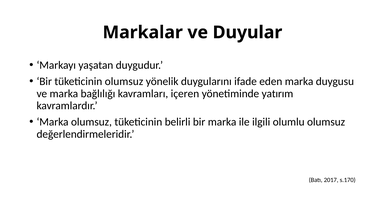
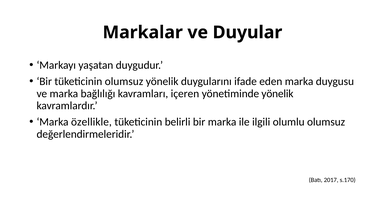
yönetiminde yatırım: yatırım -> yönelik
Marka olumsuz: olumsuz -> özellikle
